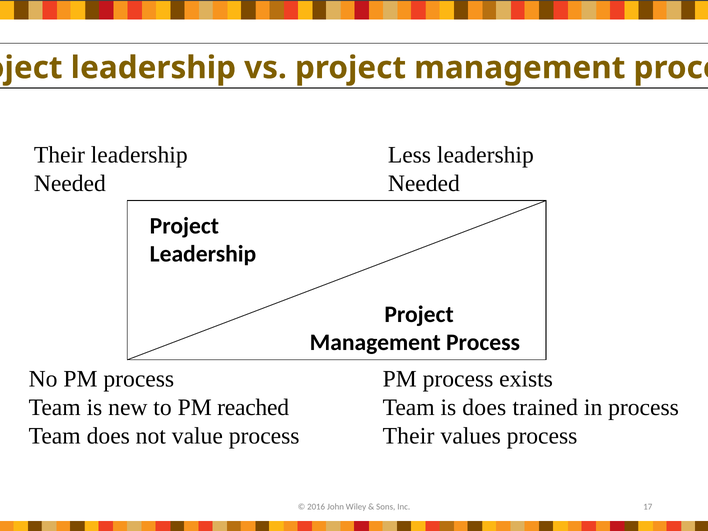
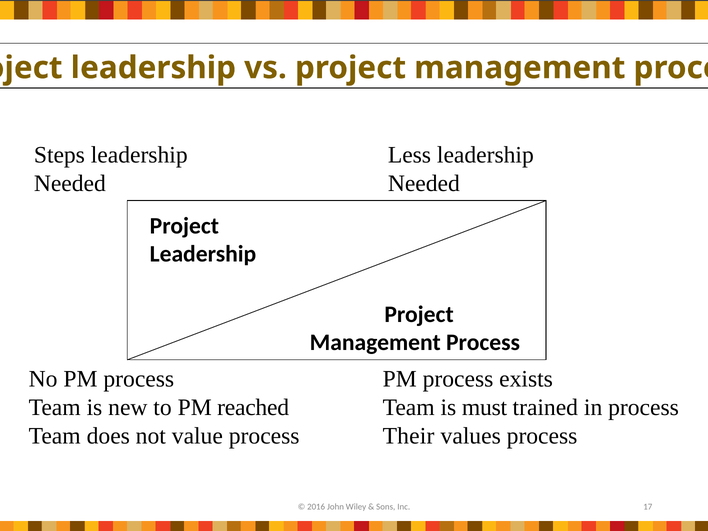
Their at (59, 155): Their -> Steps
is does: does -> must
